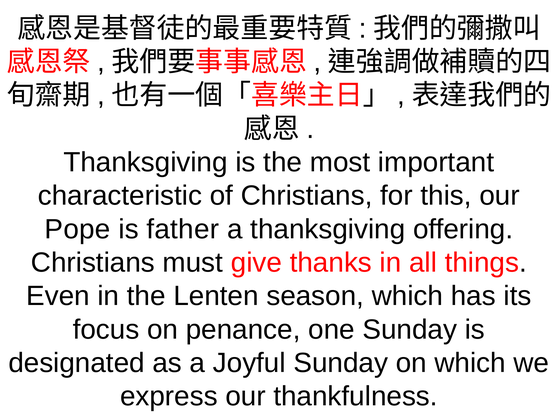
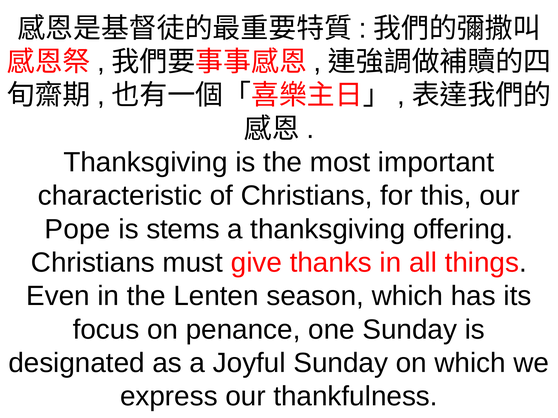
father: father -> stems
